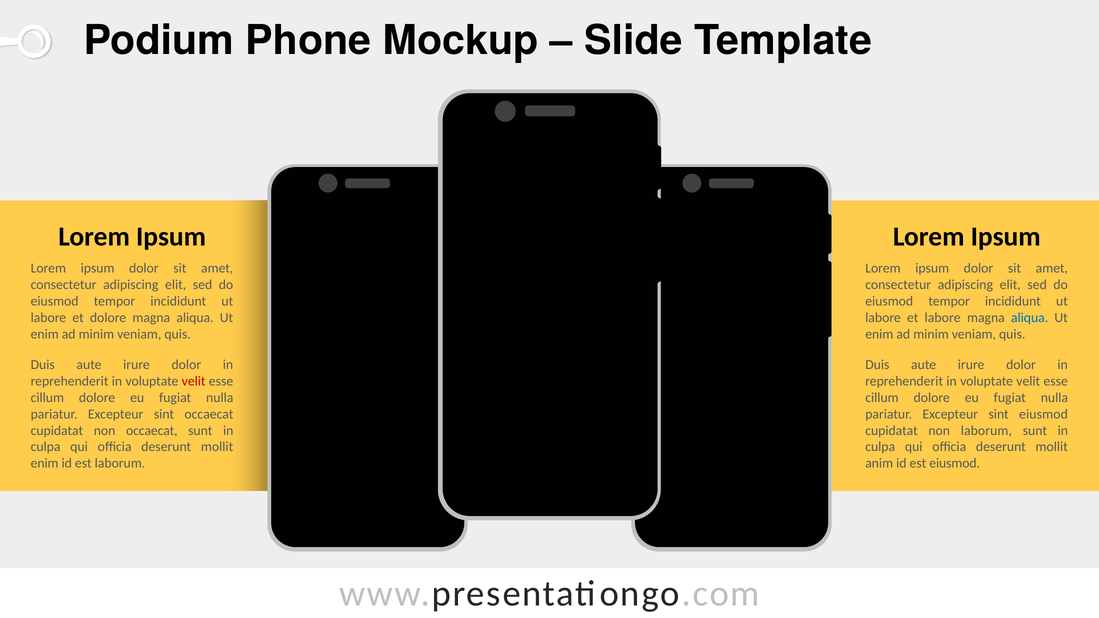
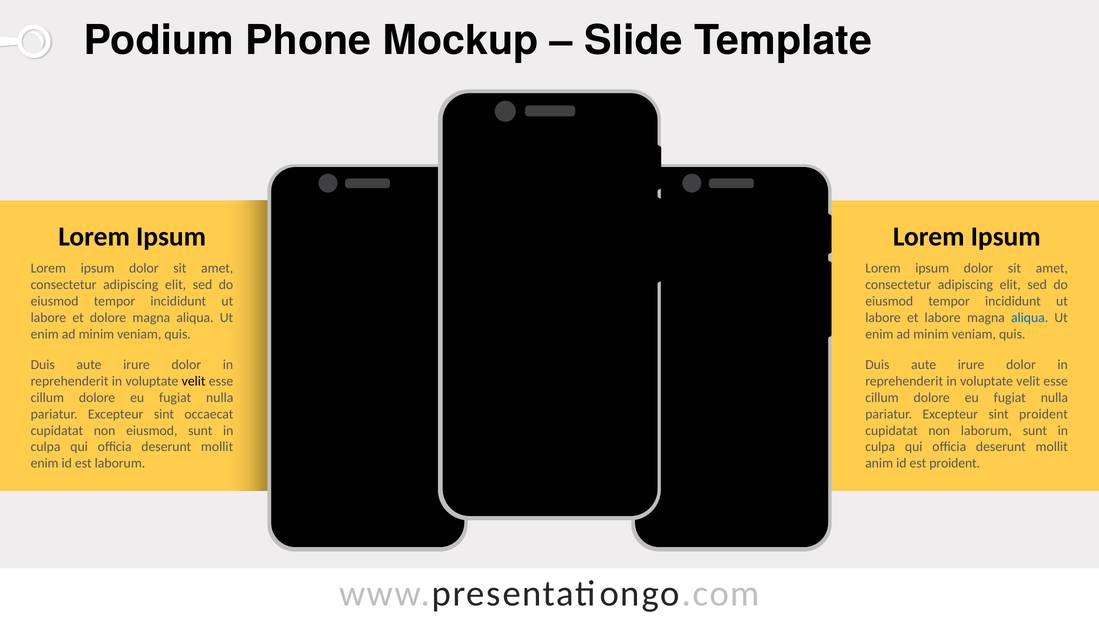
velit at (194, 381) colour: red -> black
sint eiusmod: eiusmod -> proident
non occaecat: occaecat -> eiusmod
est eiusmod: eiusmod -> proident
